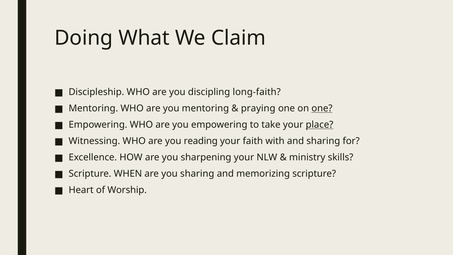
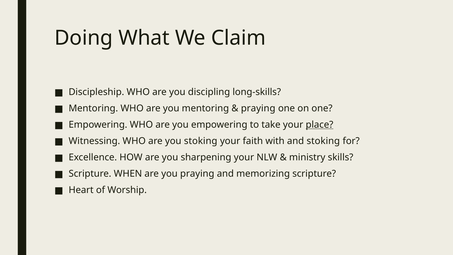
long-faith: long-faith -> long-skills
one at (322, 108) underline: present -> none
you reading: reading -> stoking
with and sharing: sharing -> stoking
you sharing: sharing -> praying
